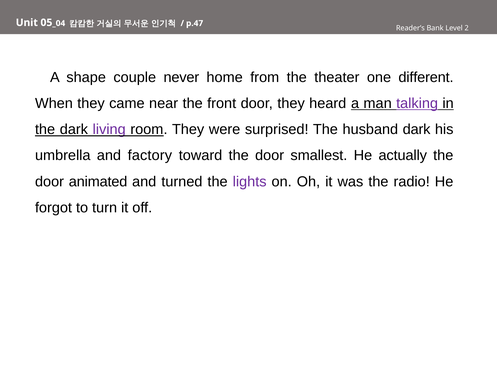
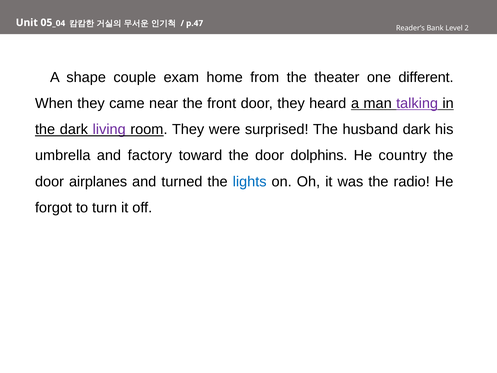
never: never -> exam
smallest: smallest -> dolphins
actually: actually -> country
animated: animated -> airplanes
lights colour: purple -> blue
